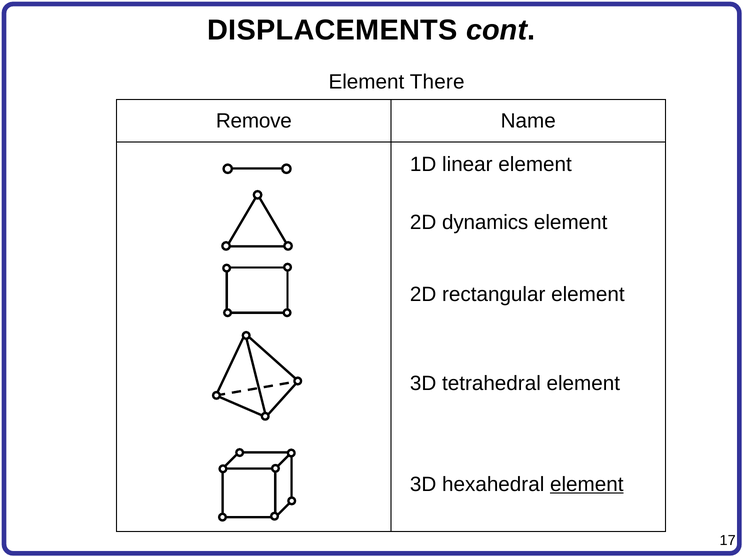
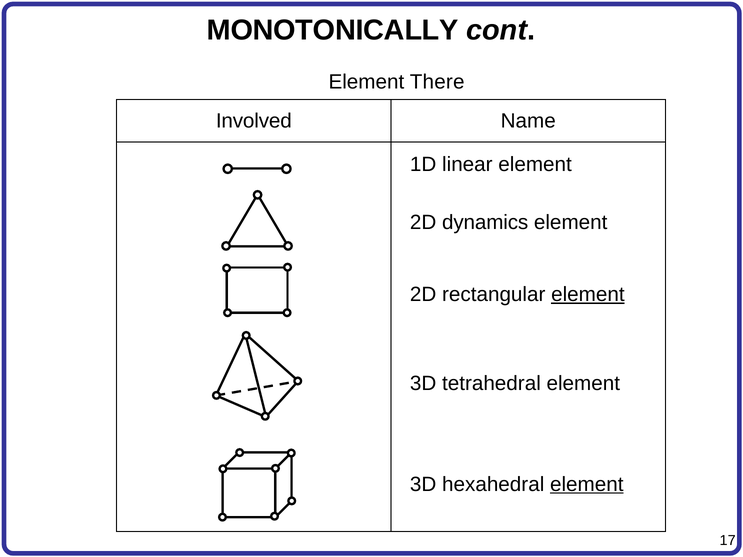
DISPLACEMENTS: DISPLACEMENTS -> MONOTONICALLY
Remove: Remove -> Involved
element at (588, 294) underline: none -> present
